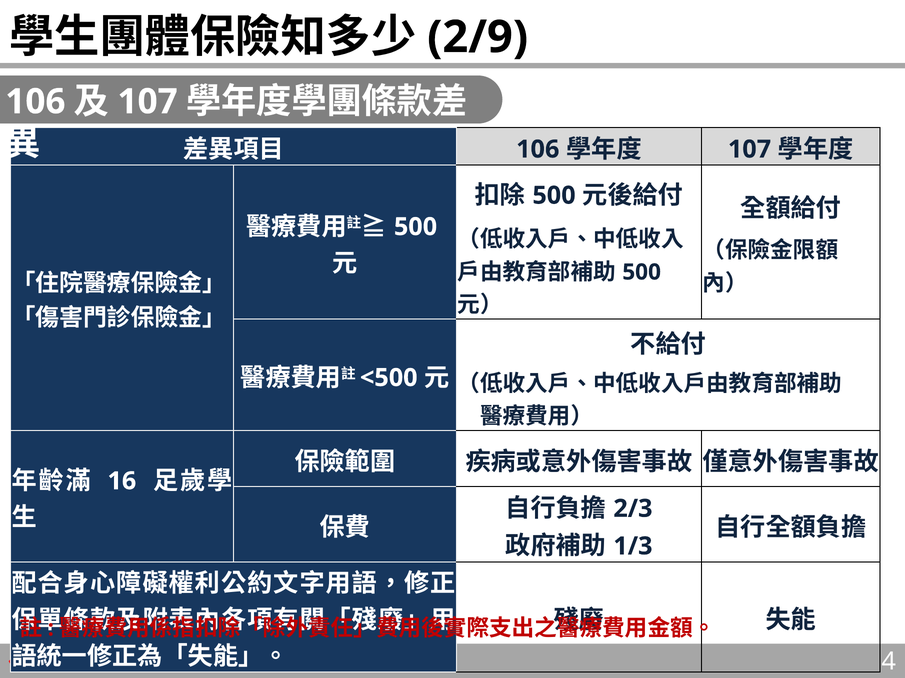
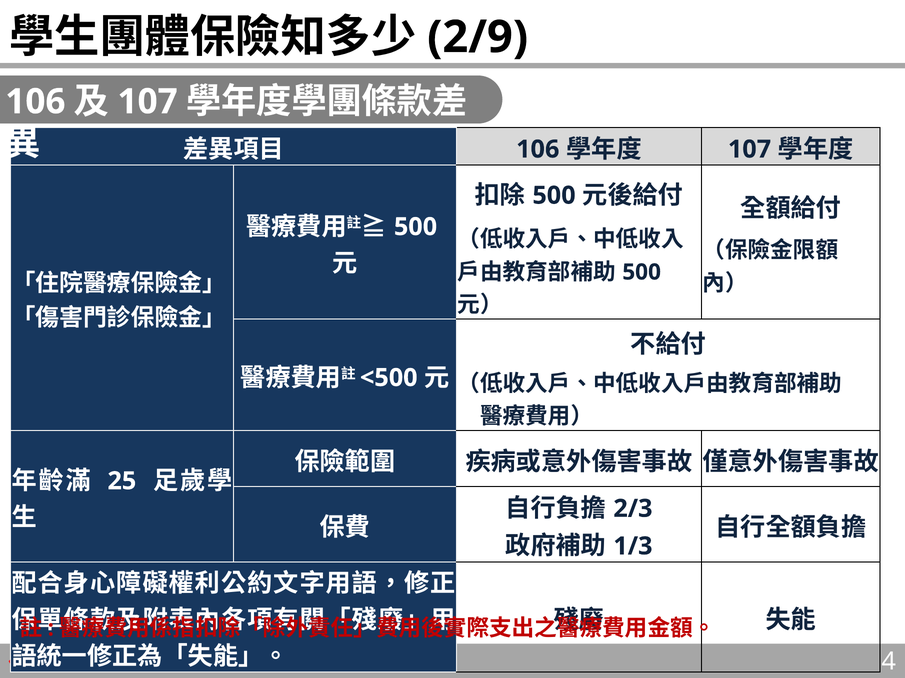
16: 16 -> 25
